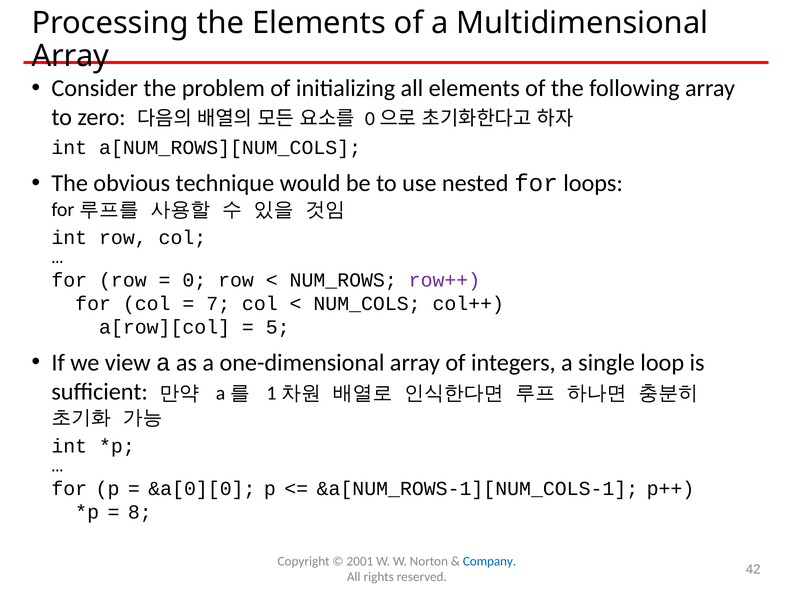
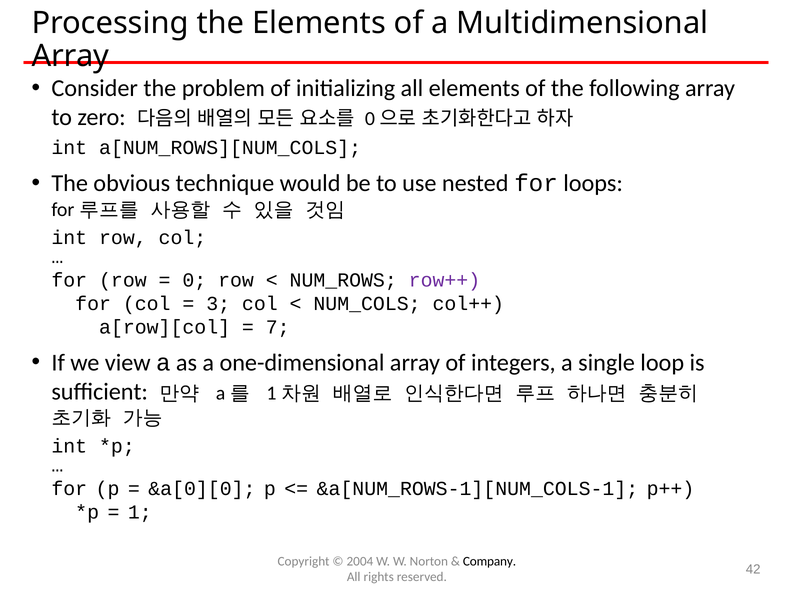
7: 7 -> 3
5: 5 -> 7
8 at (140, 512): 8 -> 1
2001: 2001 -> 2004
Company colour: blue -> black
